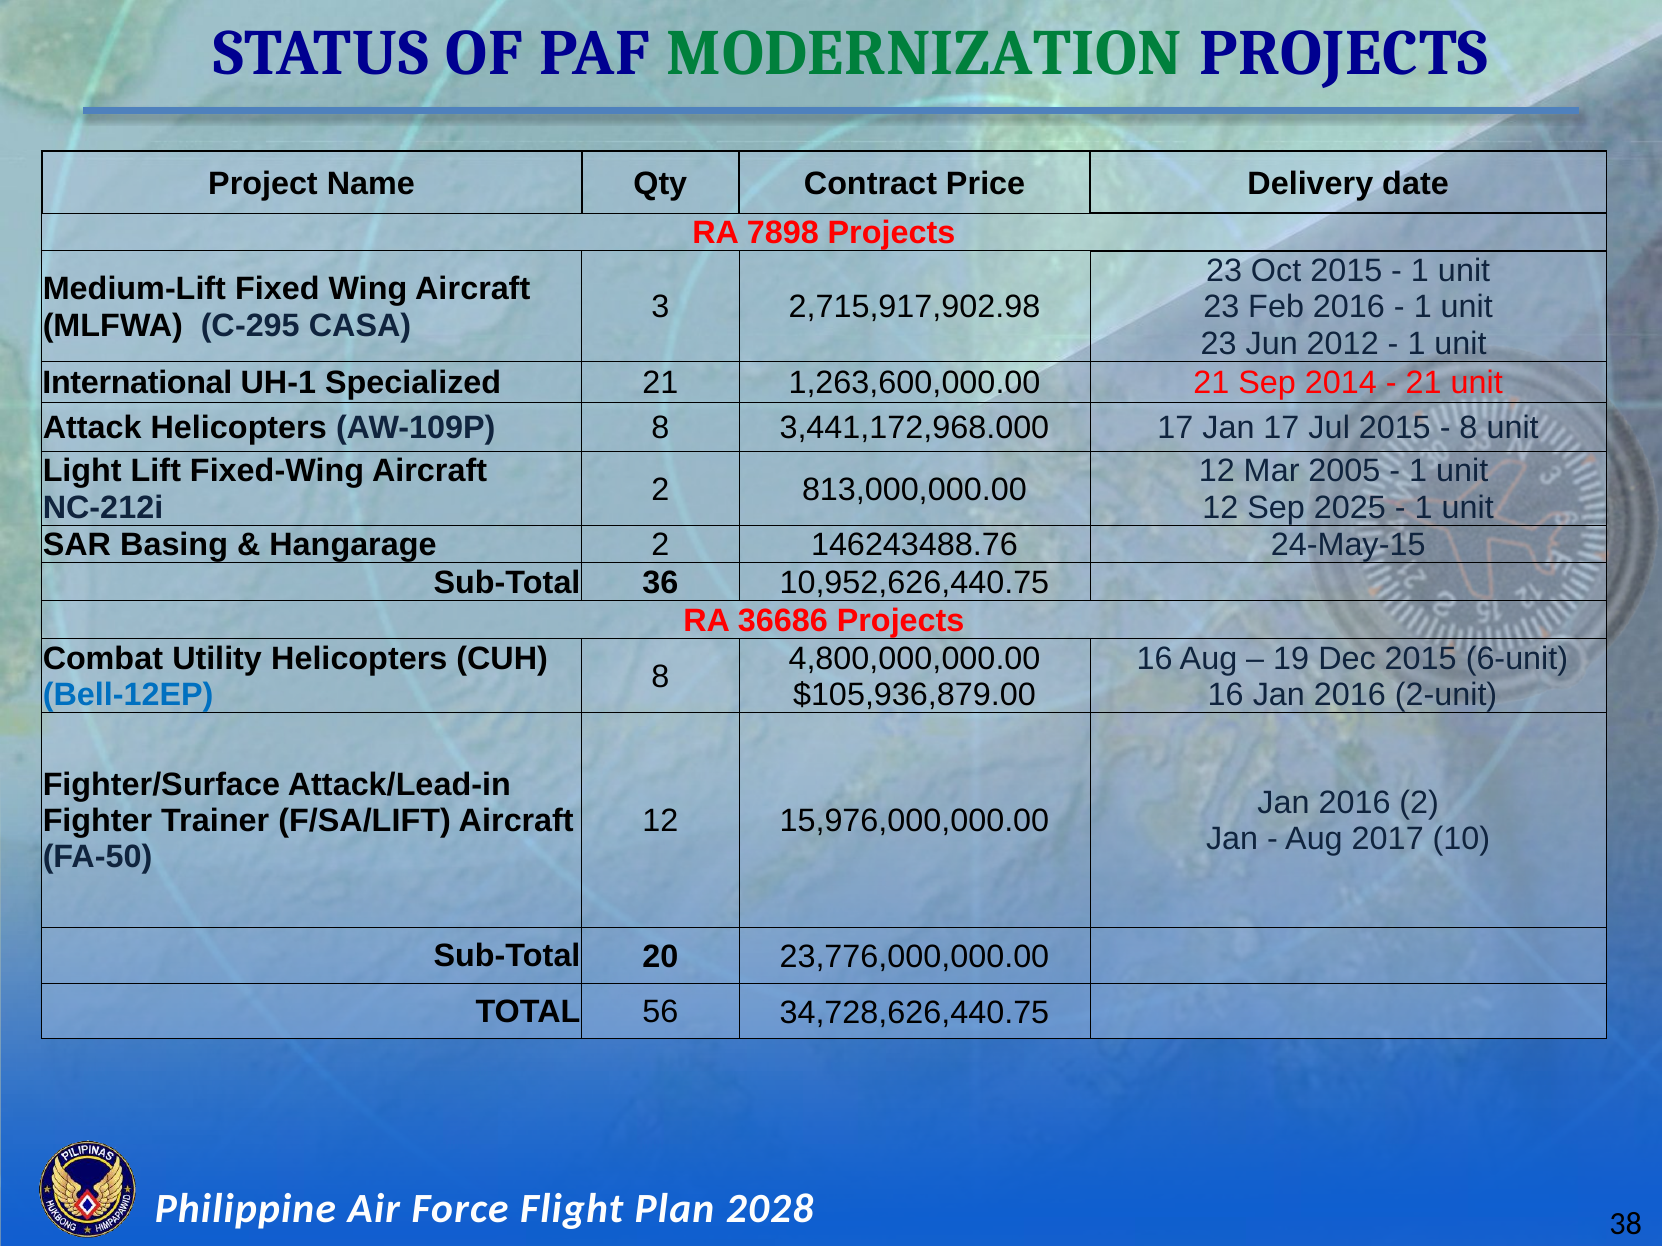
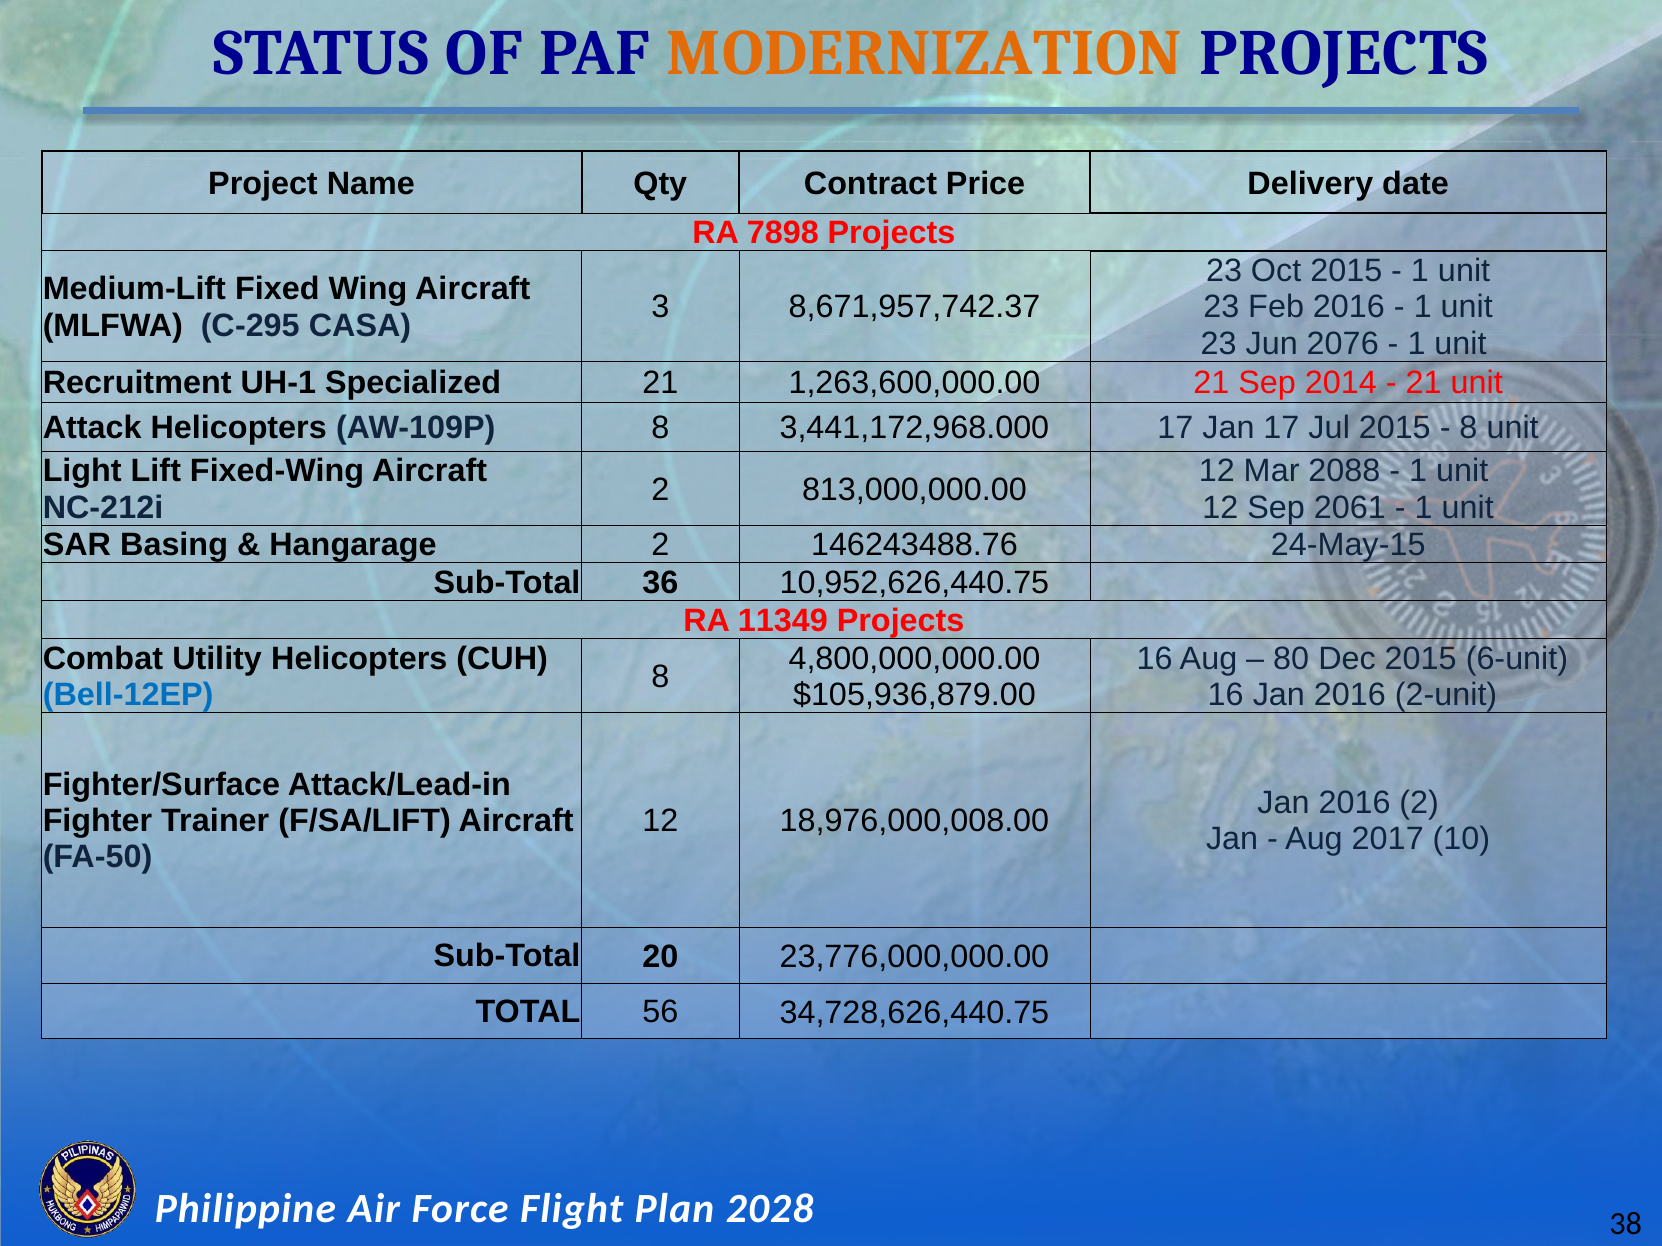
MODERNIZATION colour: green -> orange
2,715,917,902.98: 2,715,917,902.98 -> 8,671,957,742.37
2012: 2012 -> 2076
International: International -> Recruitment
2005: 2005 -> 2088
2025: 2025 -> 2061
36686: 36686 -> 11349
19: 19 -> 80
15,976,000,000.00: 15,976,000,000.00 -> 18,976,000,008.00
